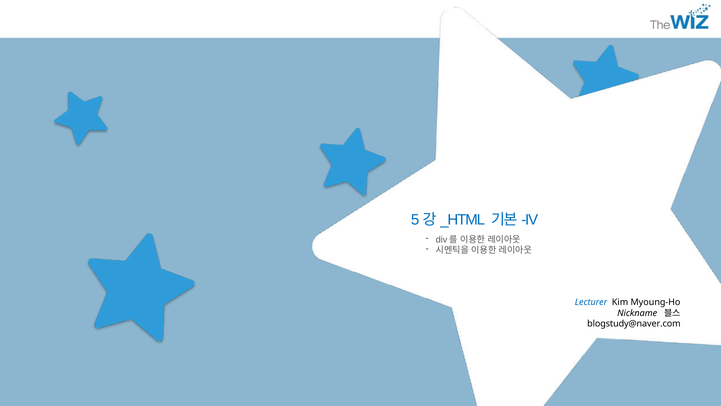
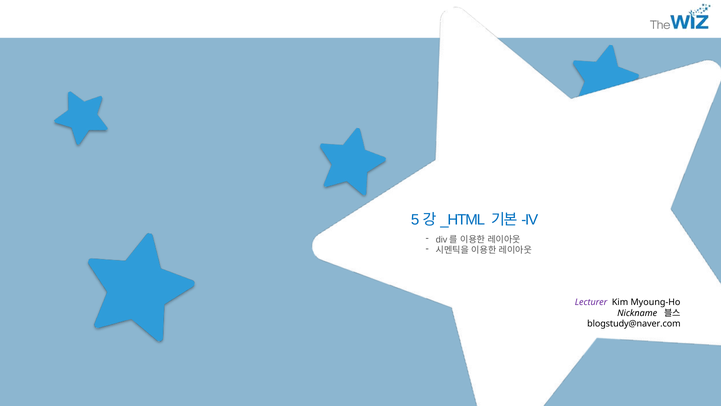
Lecturer colour: blue -> purple
